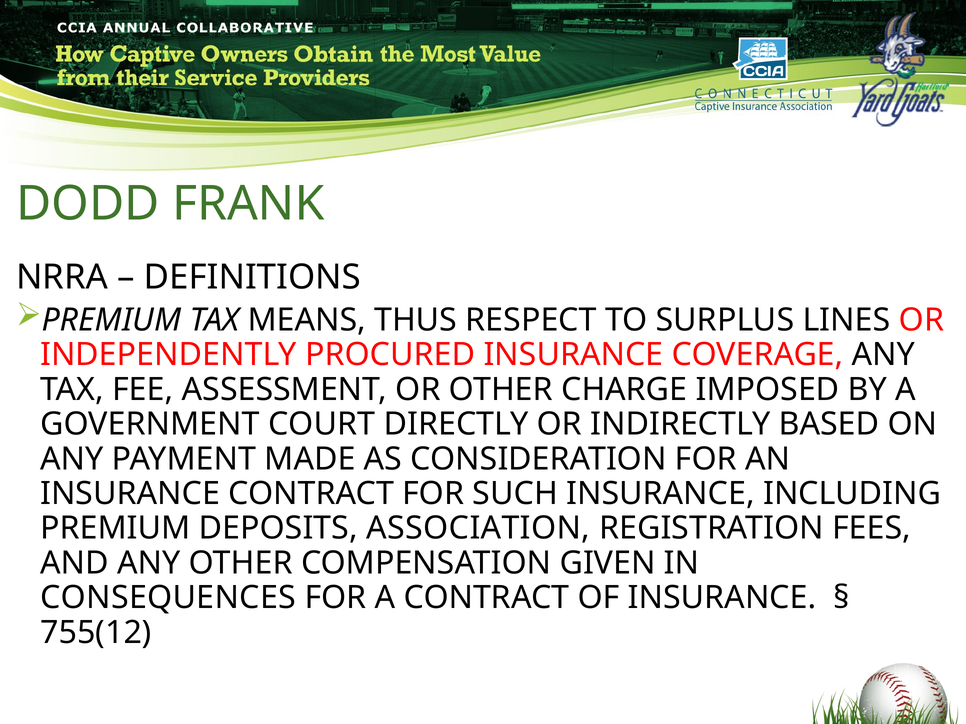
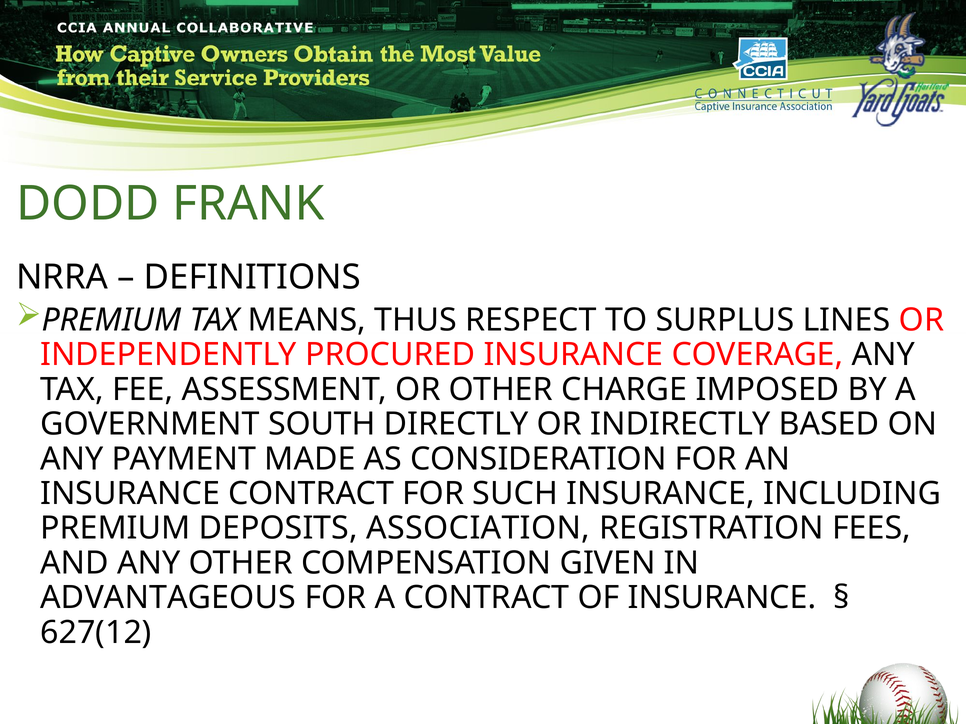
COURT: COURT -> SOUTH
CONSEQUENCES: CONSEQUENCES -> ADVANTAGEOUS
755(12: 755(12 -> 627(12
